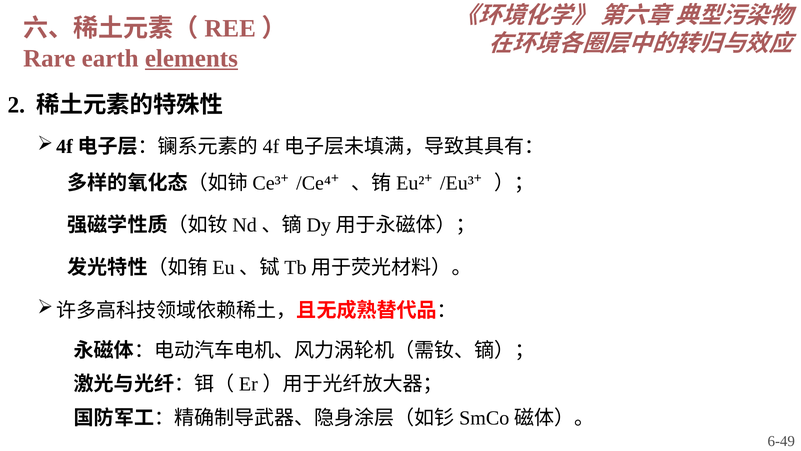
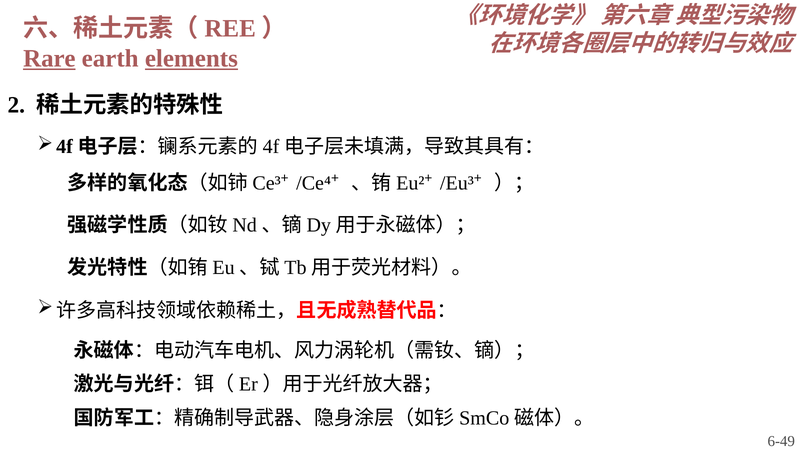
Rare underline: none -> present
